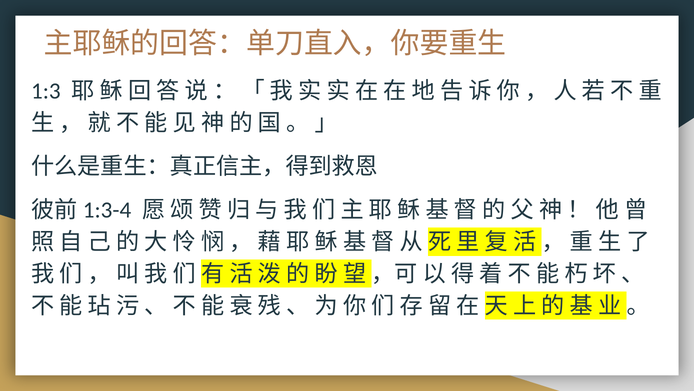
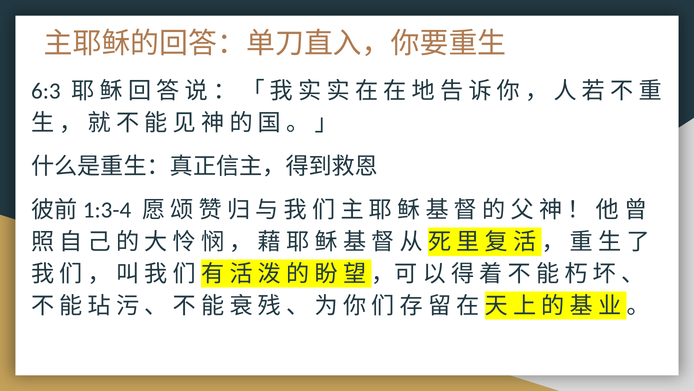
1:3: 1:3 -> 6:3
